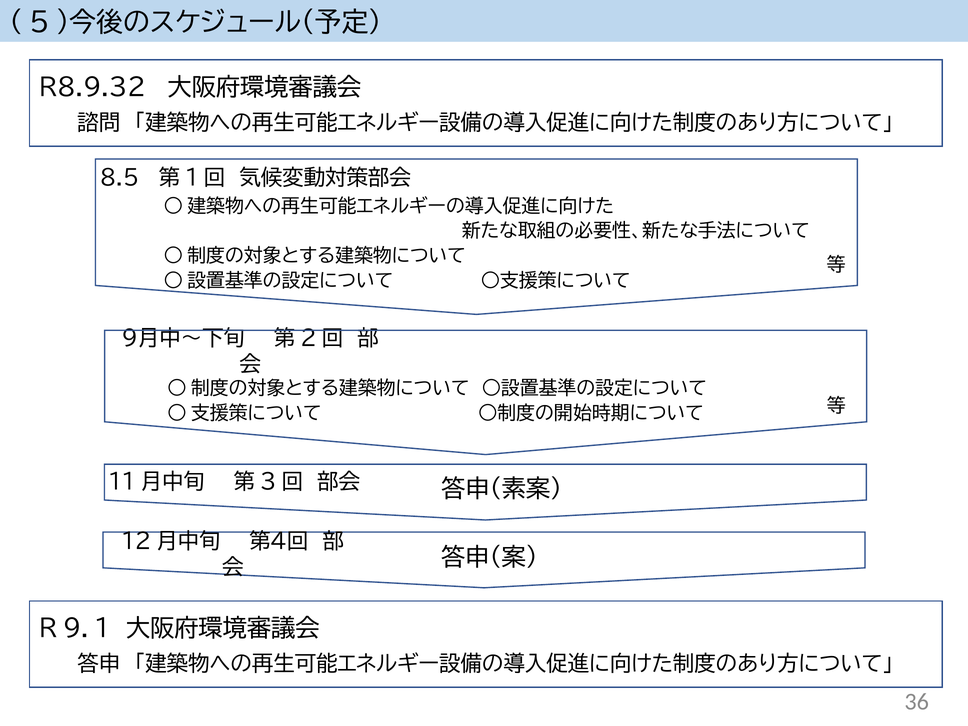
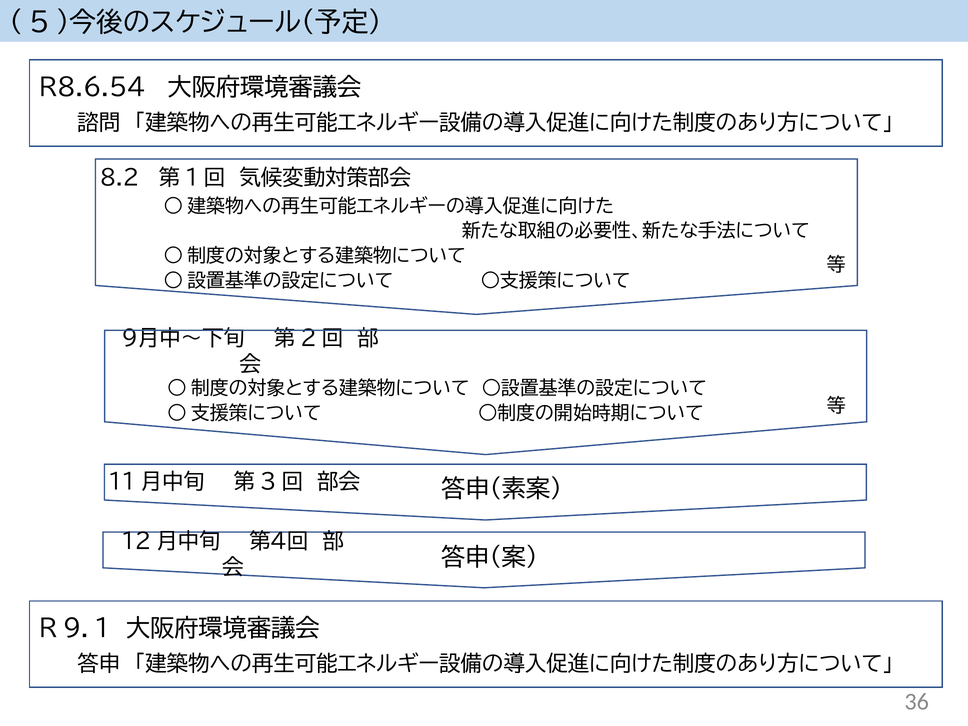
R8.9.32: R8.9.32 -> R8.6.54
8.5: 8.5 -> 8.2
